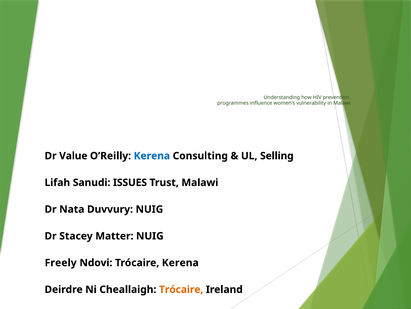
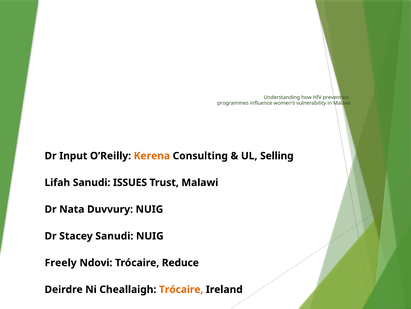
Value: Value -> Input
Kerena at (152, 156) colour: blue -> orange
Stacey Matter: Matter -> Sanudi
Trócaire Kerena: Kerena -> Reduce
